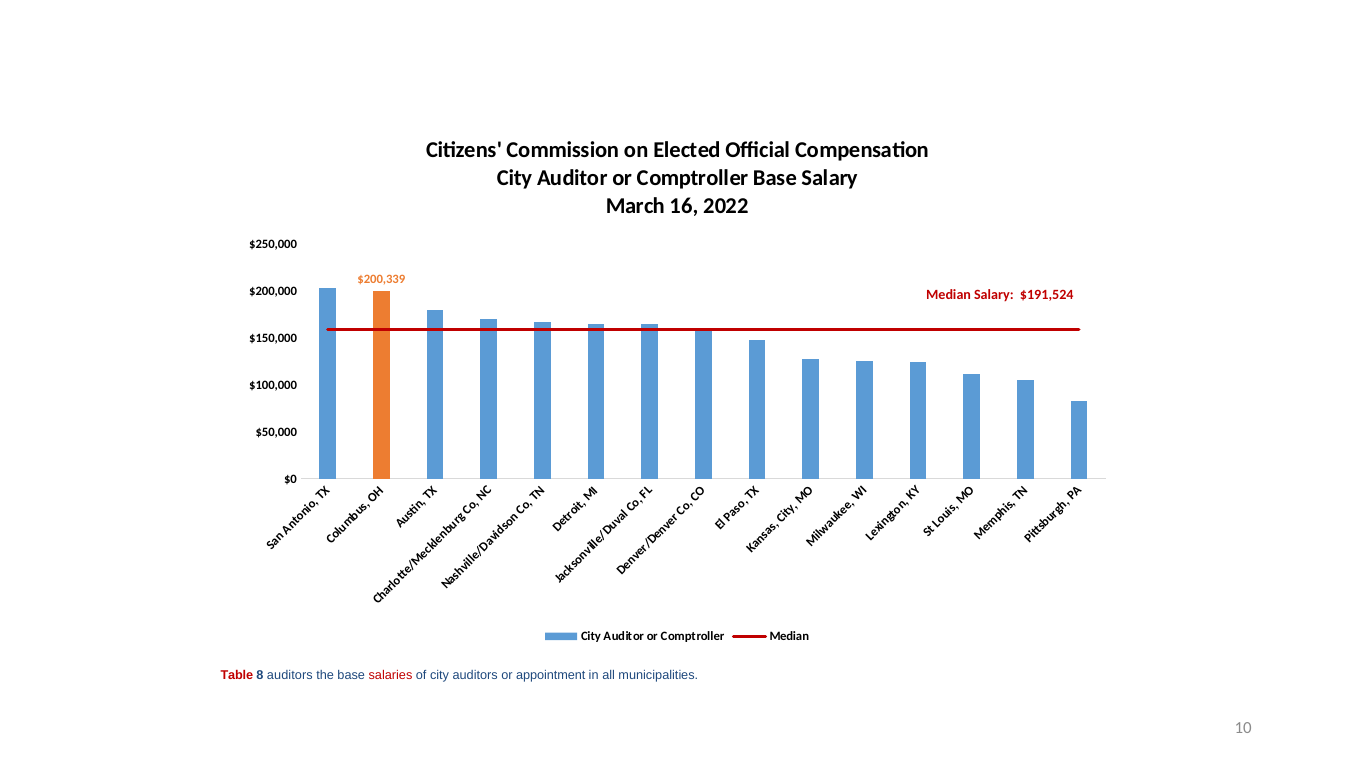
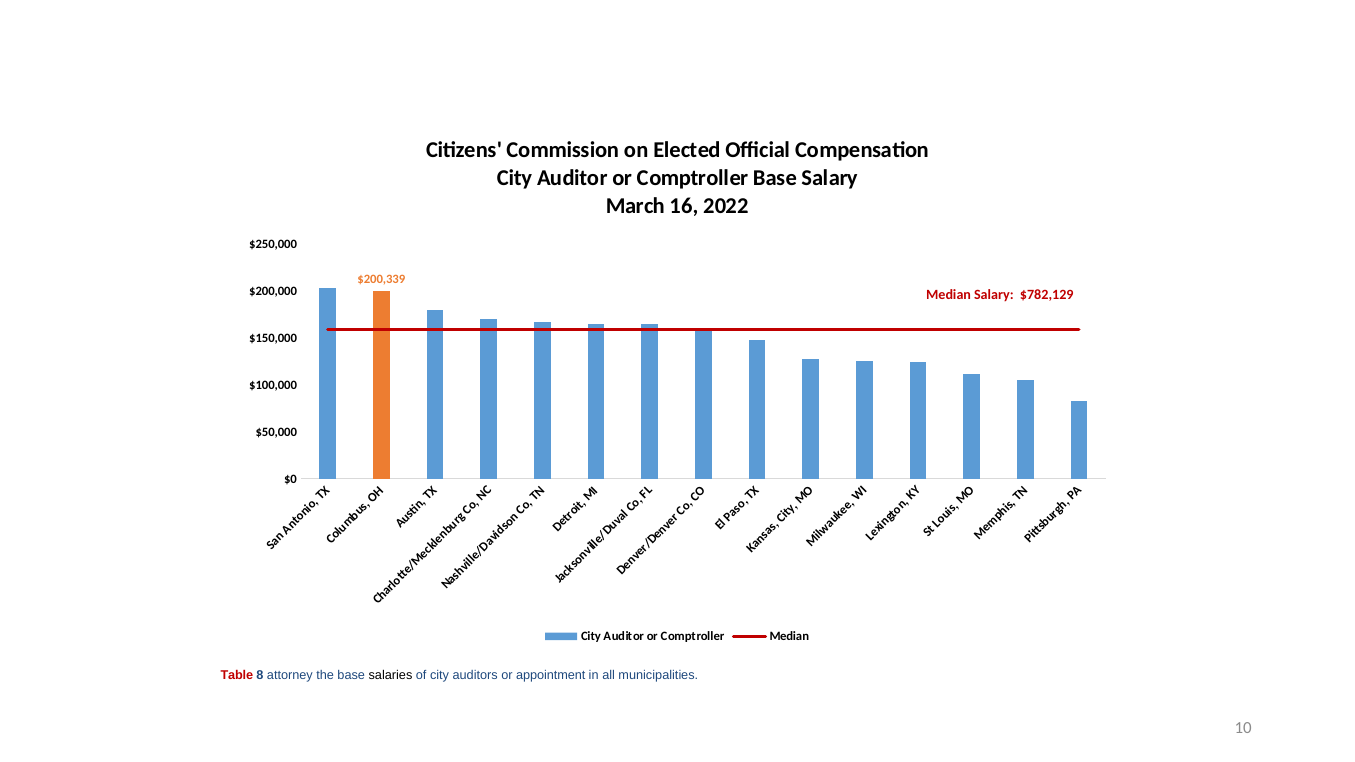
$191,524: $191,524 -> $782,129
8 auditors: auditors -> attorney
salaries colour: red -> black
